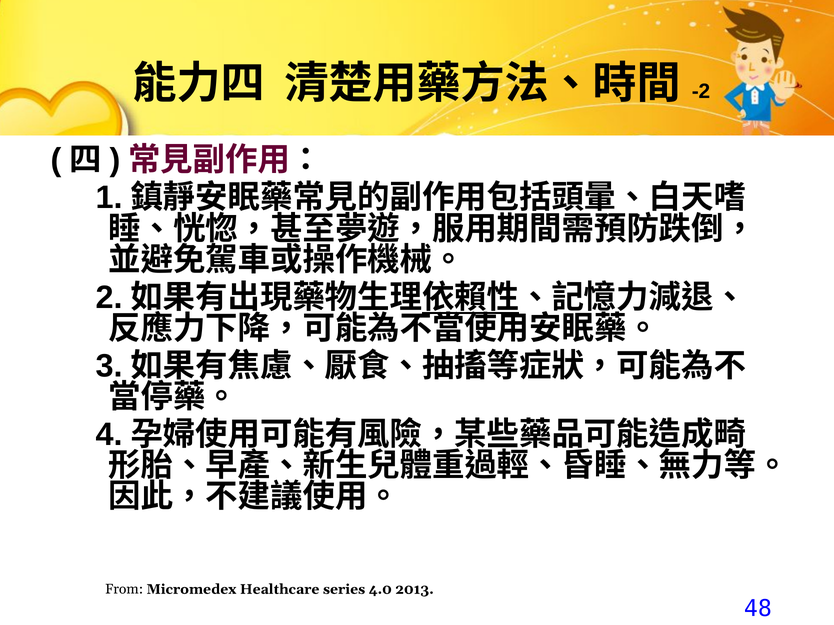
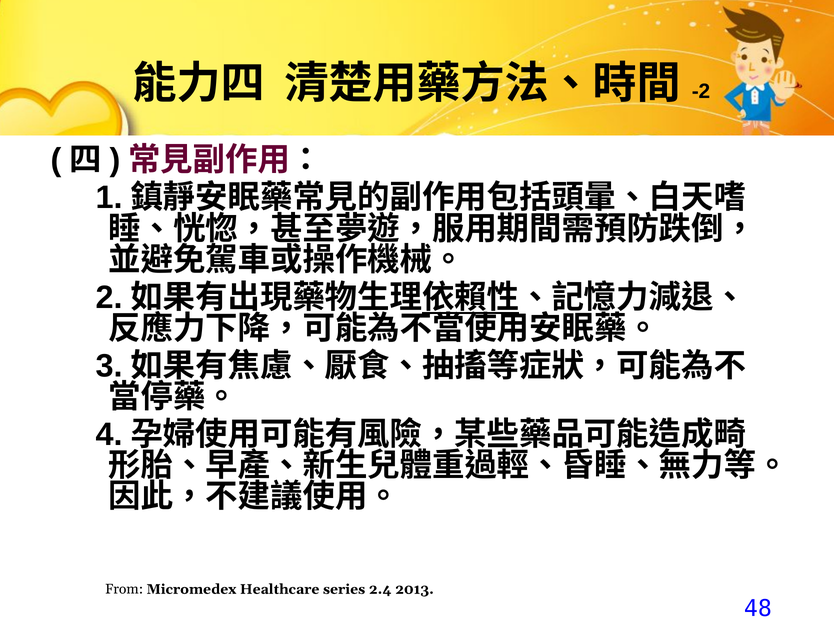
4.0: 4.0 -> 2.4
